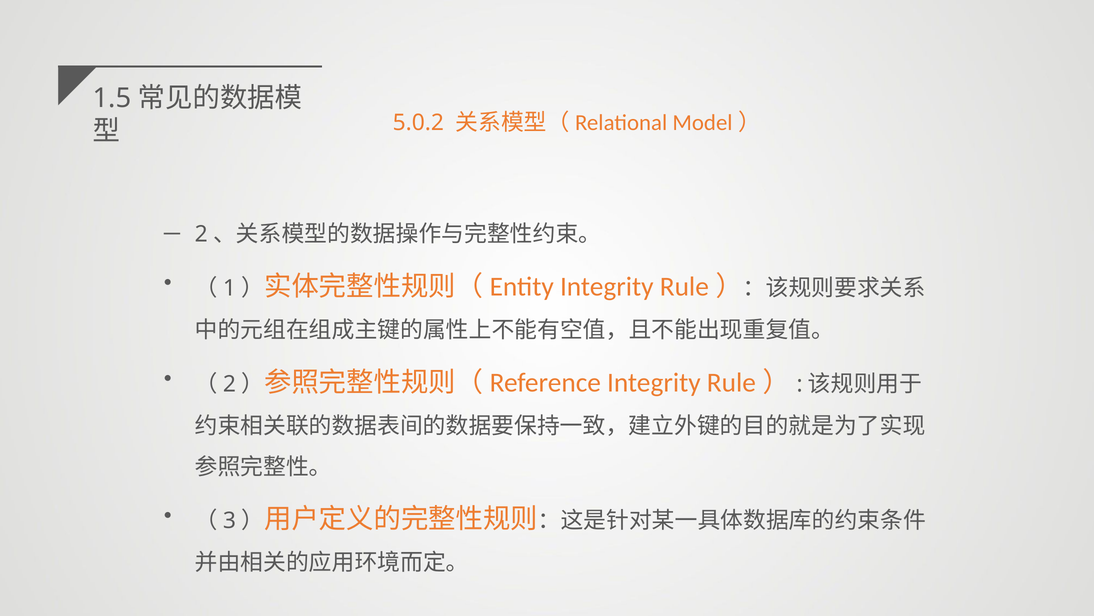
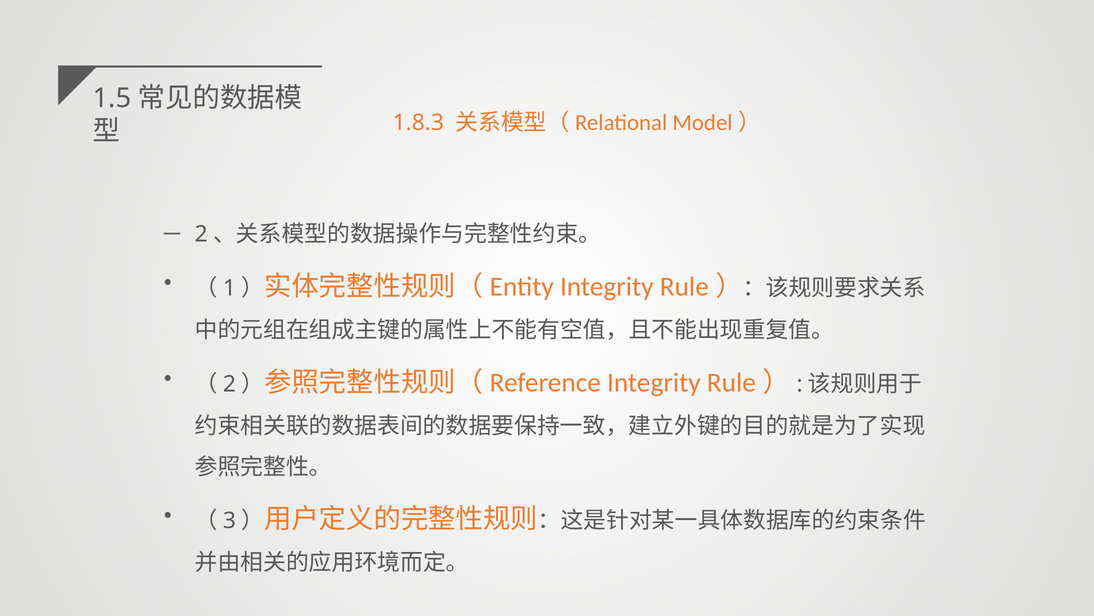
5.0.2: 5.0.2 -> 1.8.3
